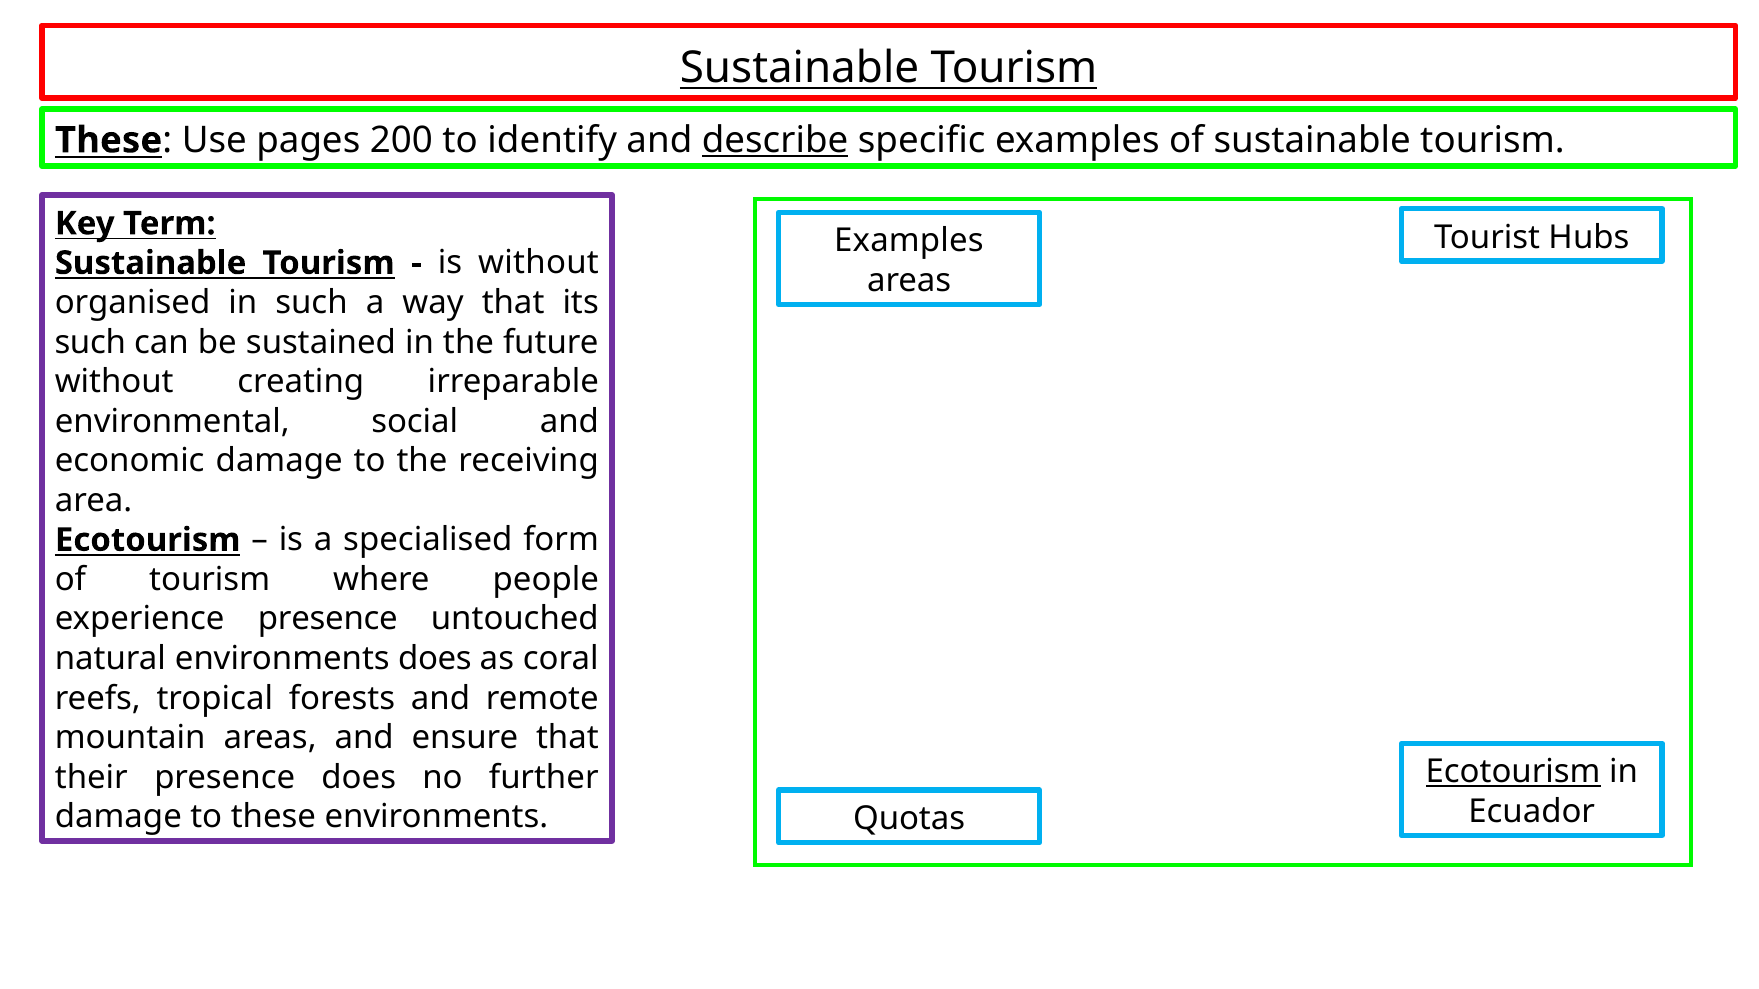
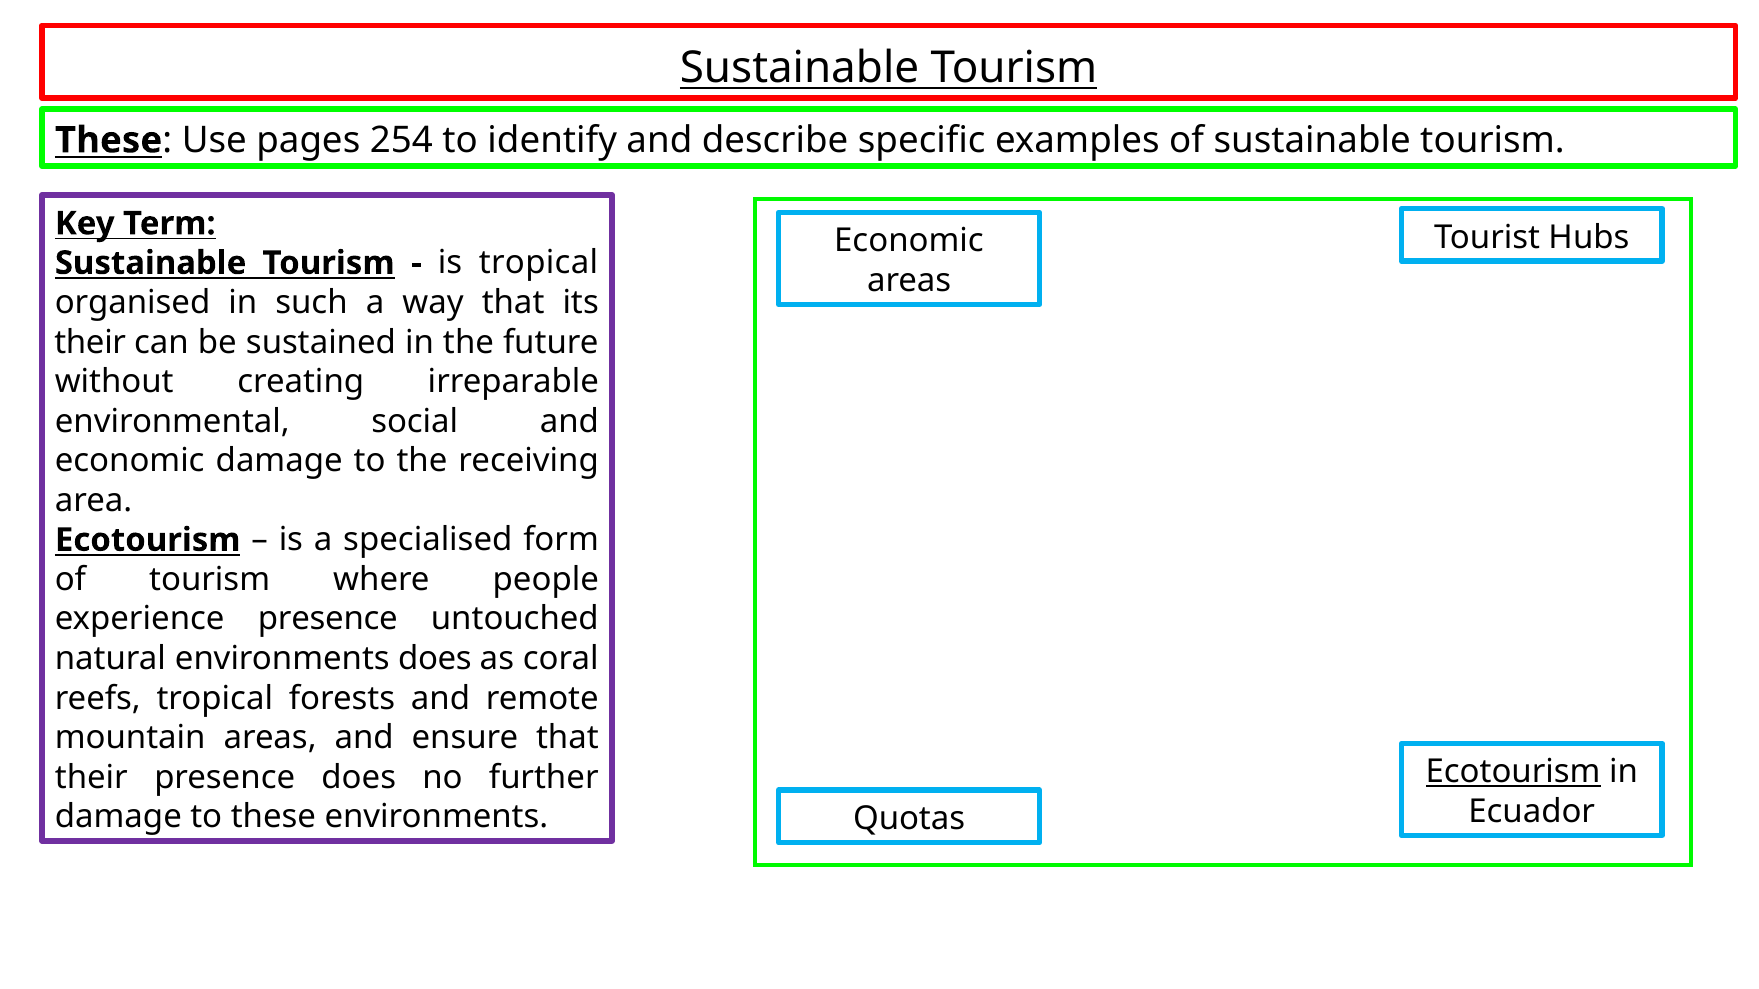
200: 200 -> 254
describe underline: present -> none
Examples at (909, 241): Examples -> Economic
is without: without -> tropical
such at (90, 342): such -> their
